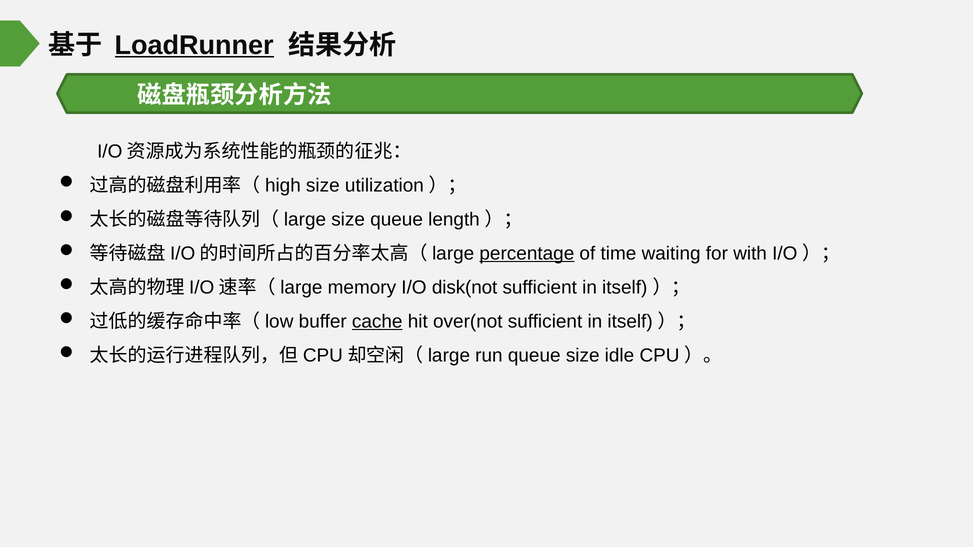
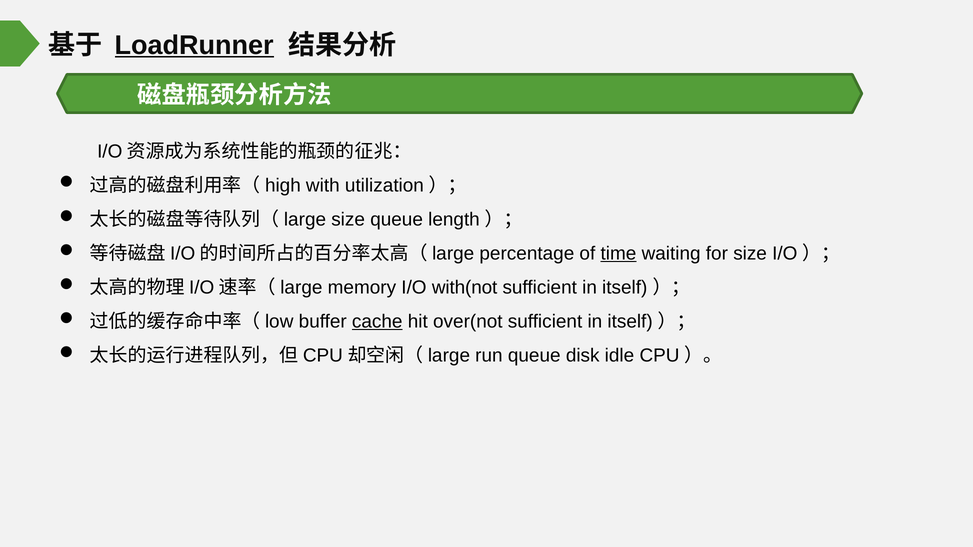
size at (323, 185): size -> with
percentage underline: present -> none
time underline: none -> present
for with: with -> size
disk(not: disk(not -> with(not
queue size: size -> disk
